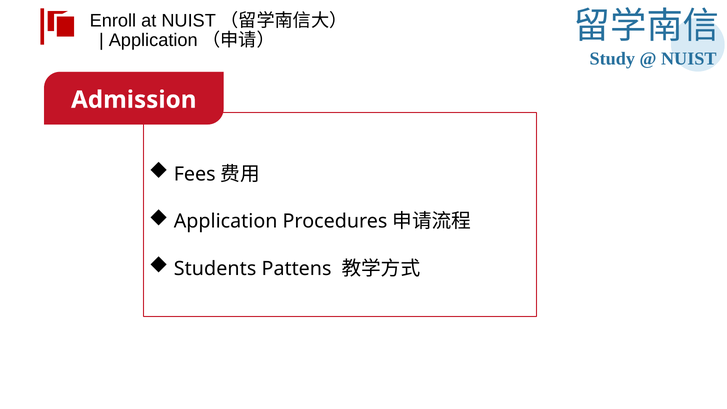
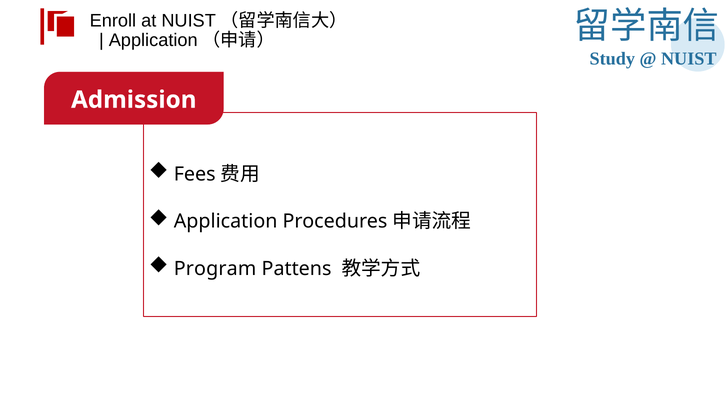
Students: Students -> Program
